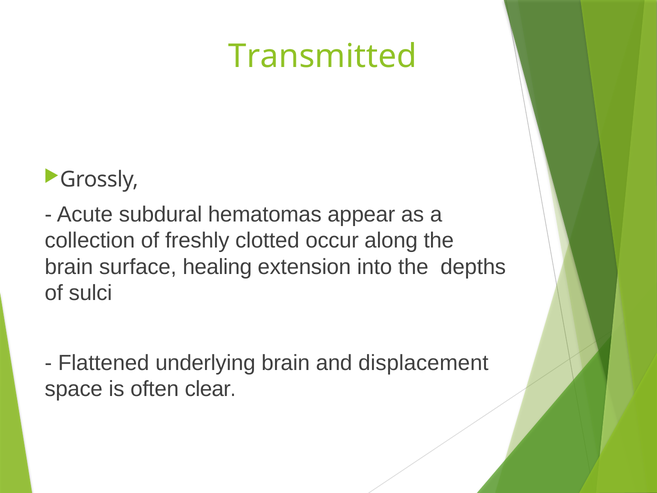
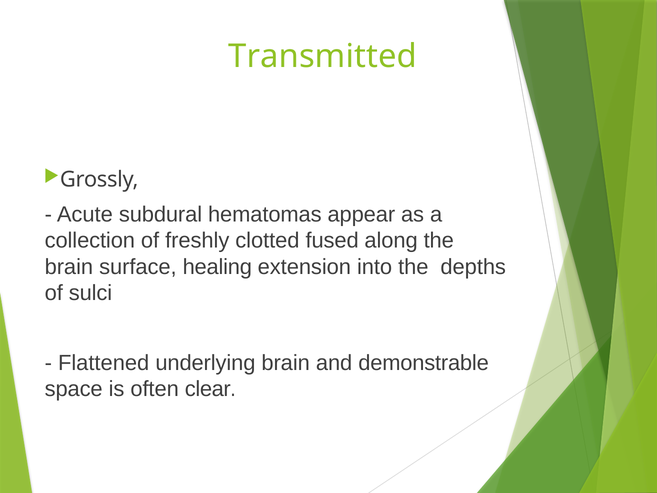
occur: occur -> fused
displacement: displacement -> demonstrable
